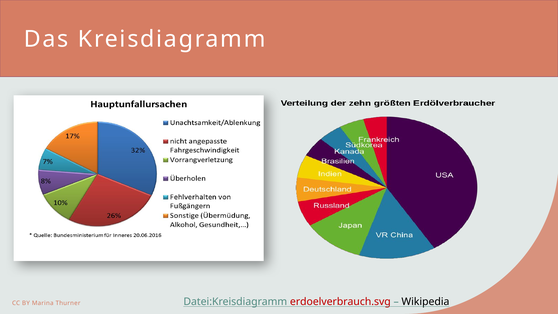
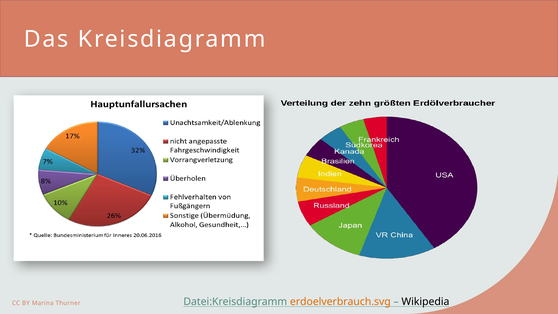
erdoelverbrauch.svg colour: red -> orange
